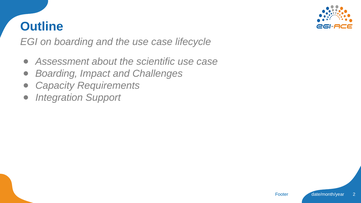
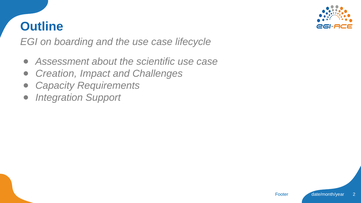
Boarding at (56, 74): Boarding -> Creation
